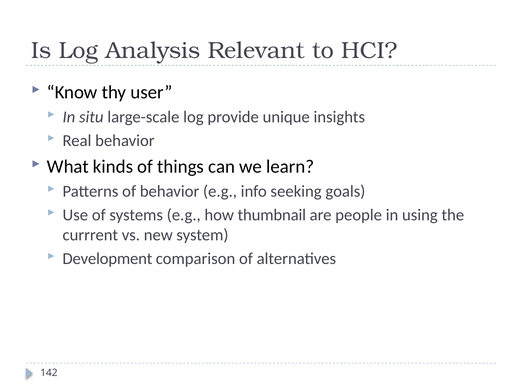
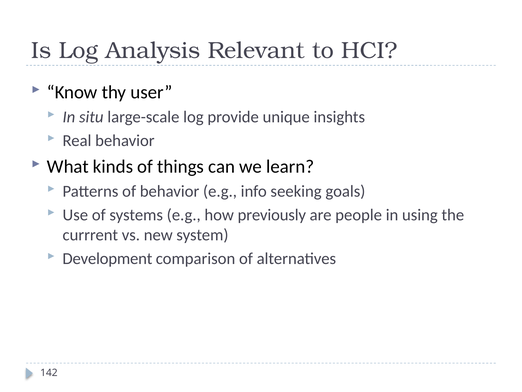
thumbnail: thumbnail -> previously
